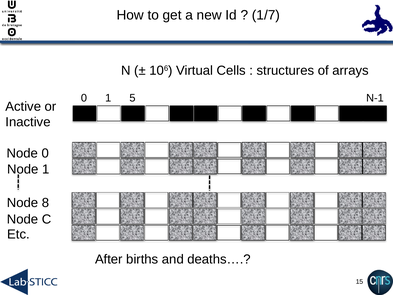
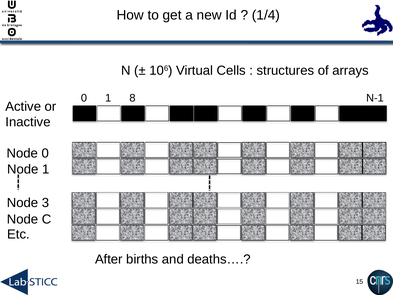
1/7: 1/7 -> 1/4
5: 5 -> 8
8: 8 -> 3
